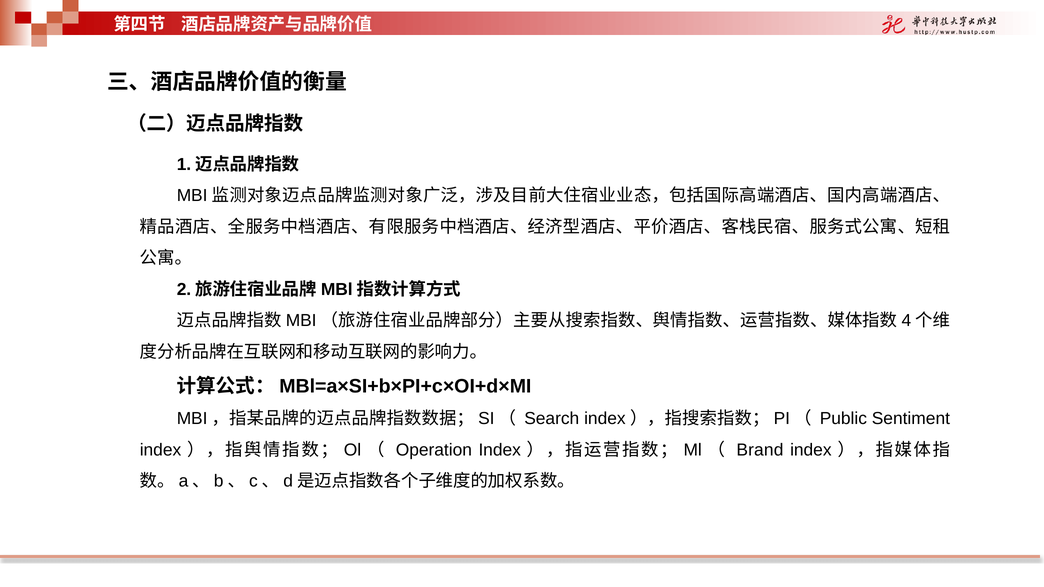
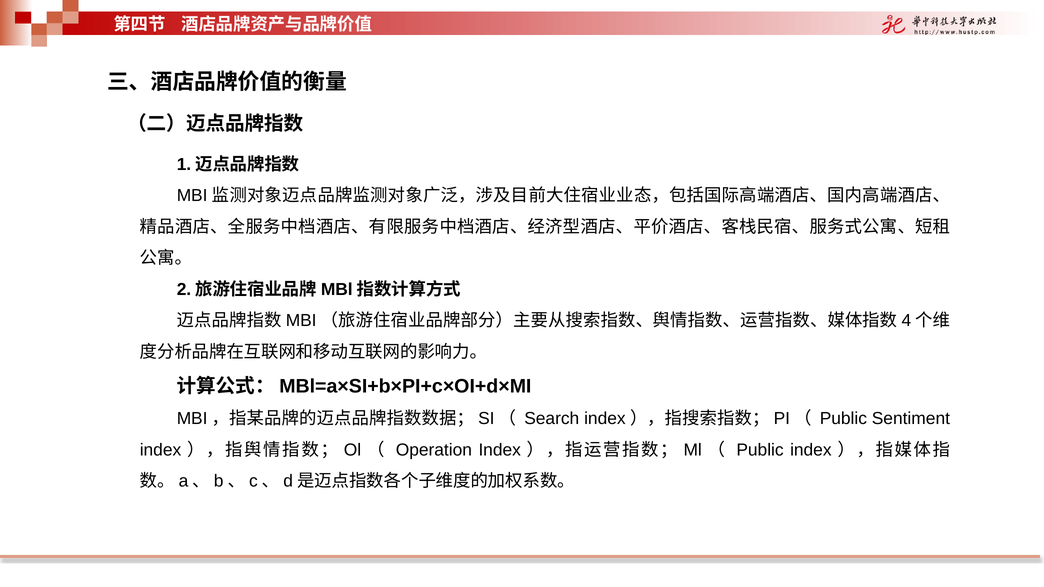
Brand at (760, 450): Brand -> Public
